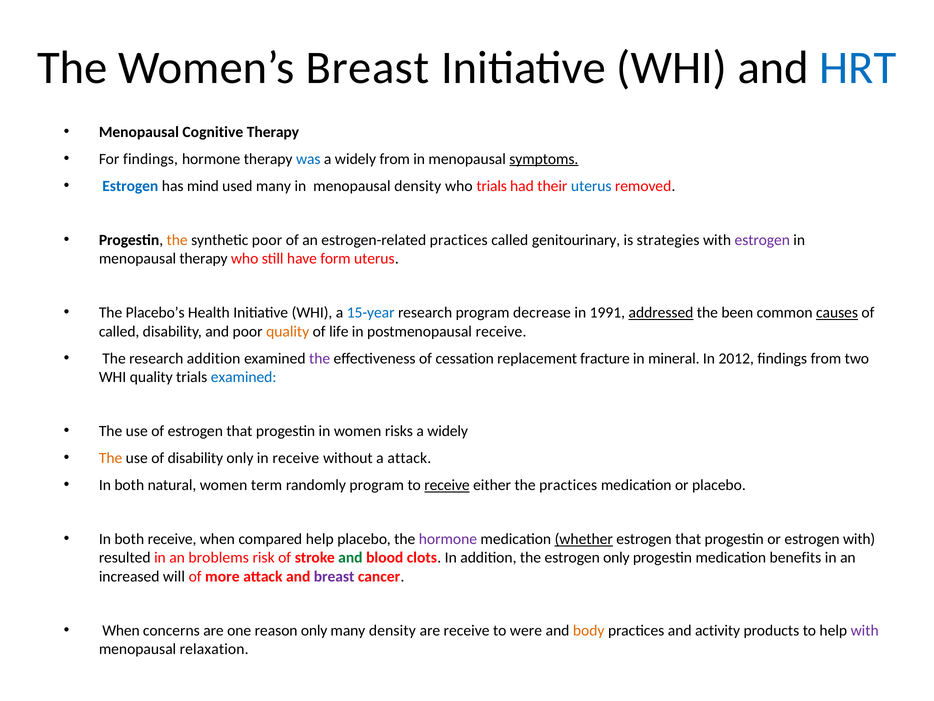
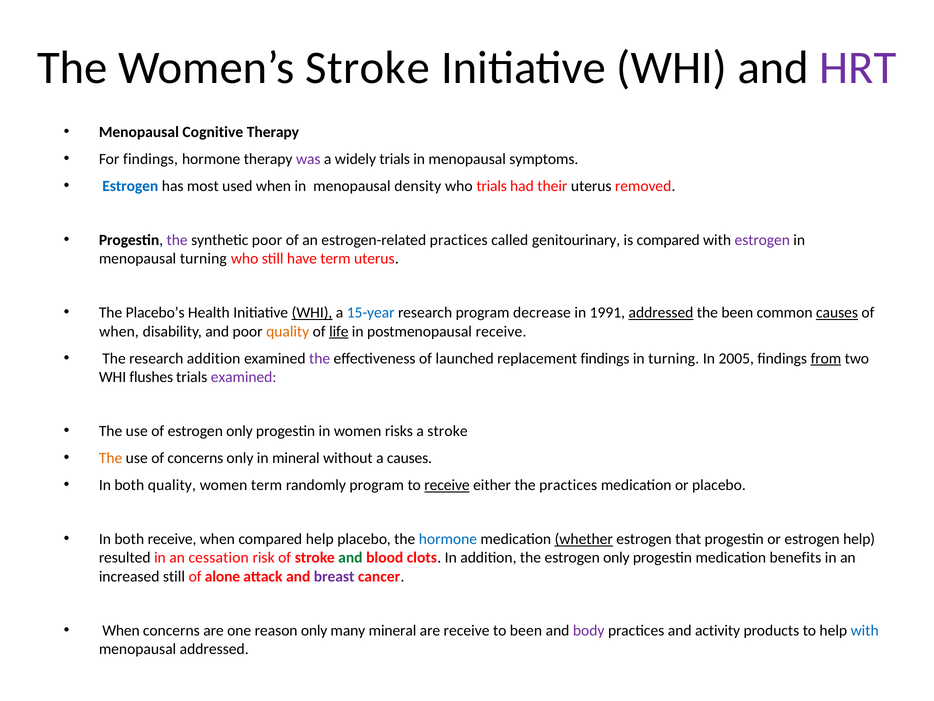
Women’s Breast: Breast -> Stroke
HRT colour: blue -> purple
was colour: blue -> purple
widely from: from -> trials
symptoms underline: present -> none
mind: mind -> most
used many: many -> when
uterus at (591, 186) colour: blue -> black
the at (177, 240) colour: orange -> purple
is strategies: strategies -> compared
menopausal therapy: therapy -> turning
have form: form -> term
WHI at (312, 312) underline: none -> present
called at (119, 331): called -> when
life underline: none -> present
cessation: cessation -> launched
replacement fracture: fracture -> findings
in mineral: mineral -> turning
2012: 2012 -> 2005
from at (826, 358) underline: none -> present
WHI quality: quality -> flushes
examined at (244, 377) colour: blue -> purple
of estrogen that: that -> only
widely at (448, 431): widely -> stroke
of disability: disability -> concerns
in receive: receive -> mineral
a attack: attack -> causes
both natural: natural -> quality
hormone at (448, 539) colour: purple -> blue
estrogen with: with -> help
broblems: broblems -> cessation
increased will: will -> still
more: more -> alone
many density: density -> mineral
to were: were -> been
body colour: orange -> purple
with at (865, 630) colour: purple -> blue
menopausal relaxation: relaxation -> addressed
